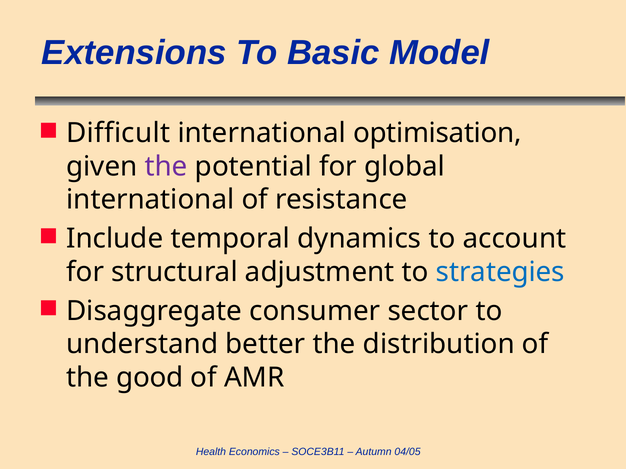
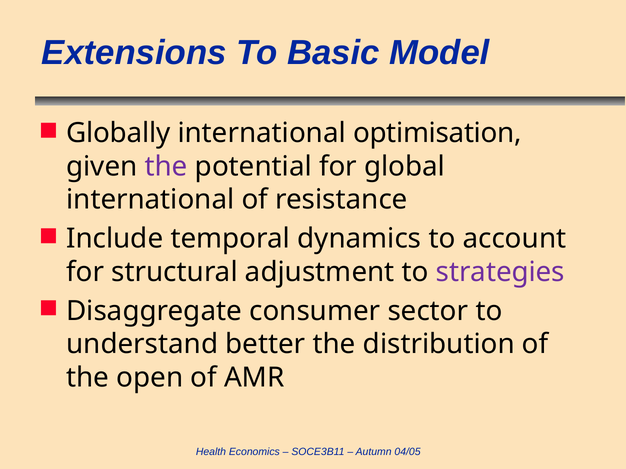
Difficult: Difficult -> Globally
strategies colour: blue -> purple
good: good -> open
